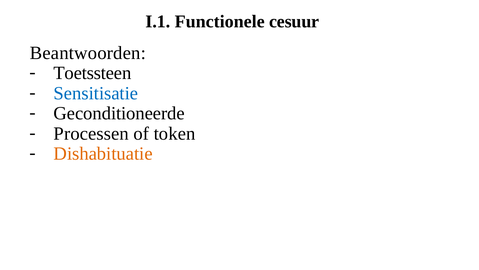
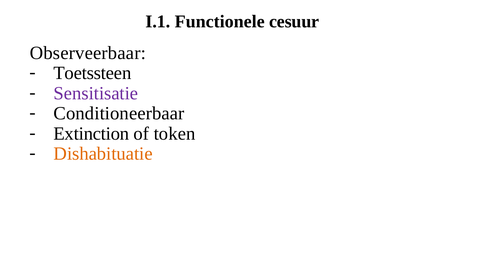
Beantwoorden: Beantwoorden -> Observeerbaar
Sensitisatie colour: blue -> purple
Geconditioneerde: Geconditioneerde -> Conditioneerbaar
Processen: Processen -> Extinction
